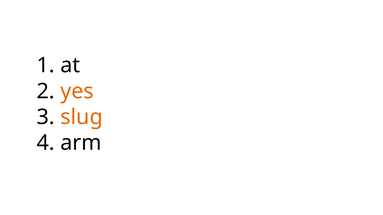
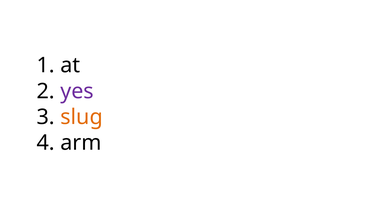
yes colour: orange -> purple
